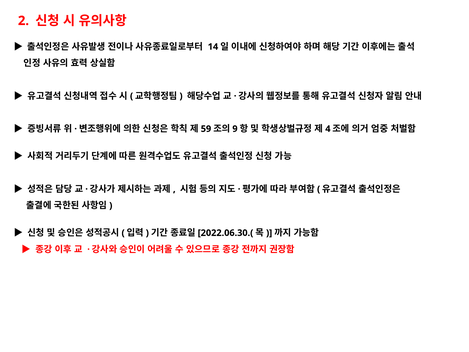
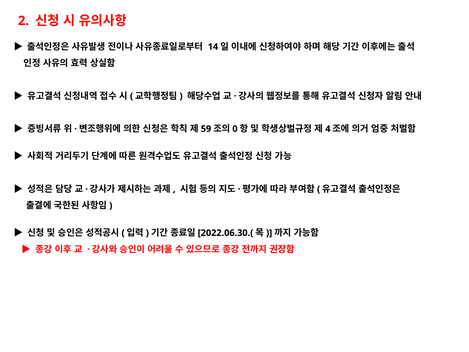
9: 9 -> 0
